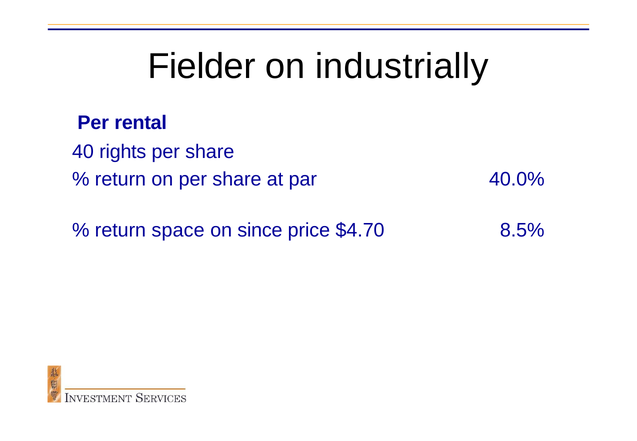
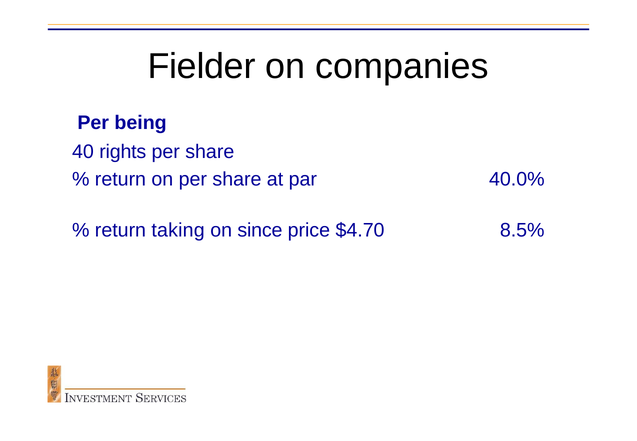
industrially: industrially -> companies
rental: rental -> being
space: space -> taking
